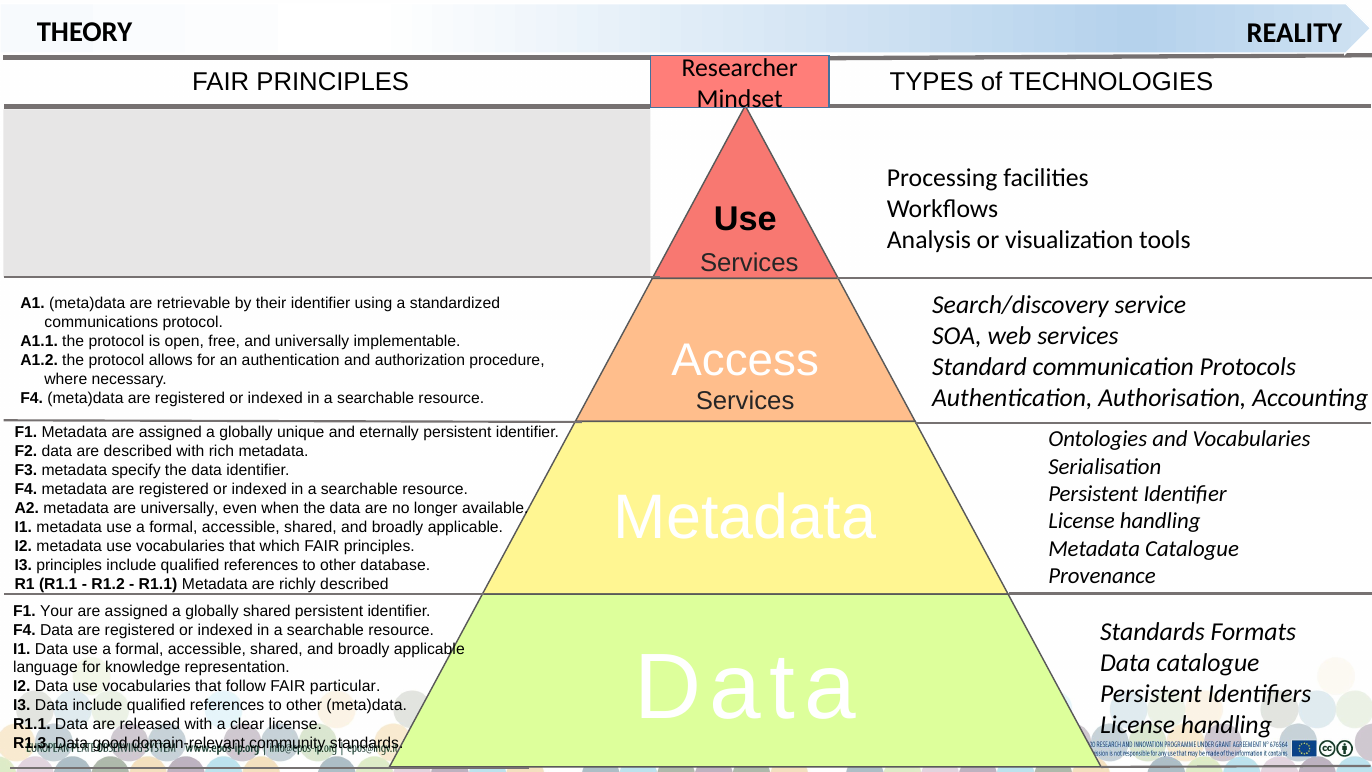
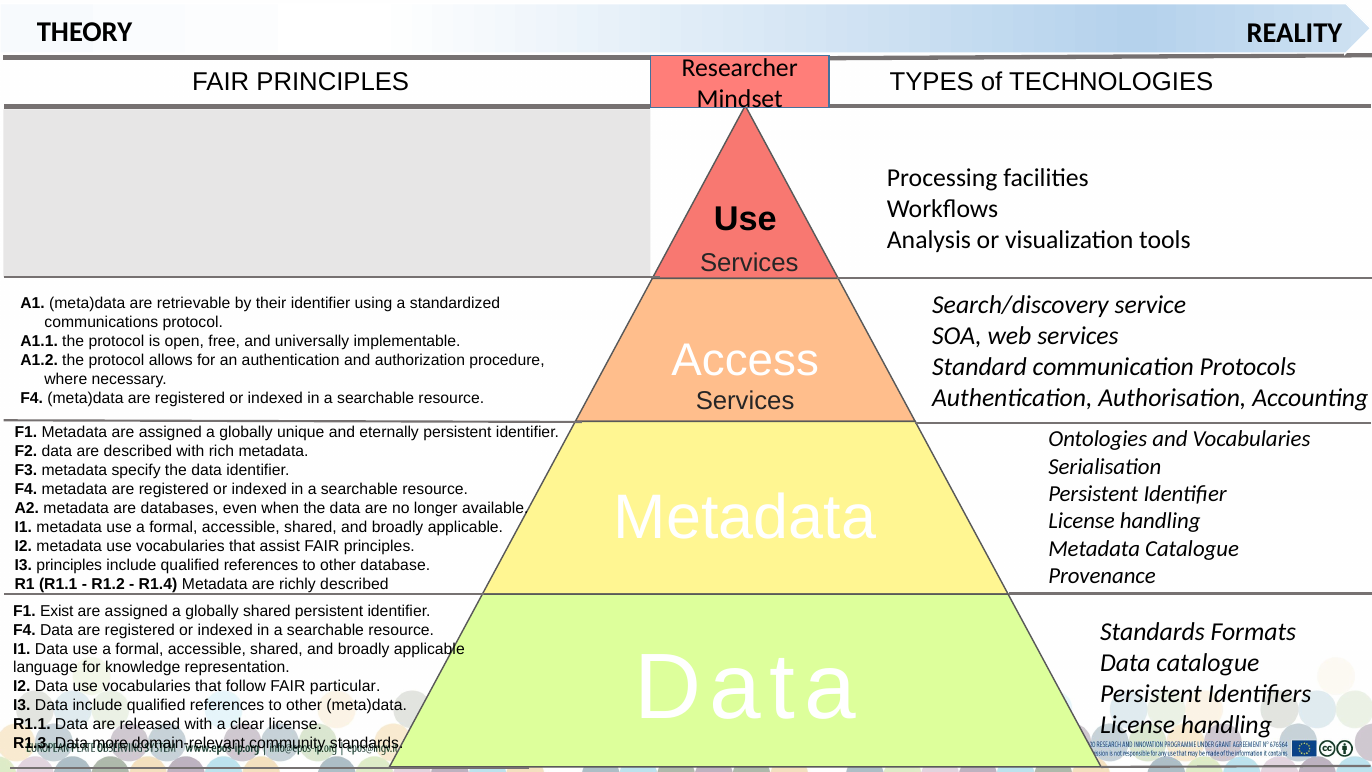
are universally: universally -> databases
which: which -> assist
R1.1 at (158, 584): R1.1 -> R1.4
Your: Your -> Exist
good: good -> more
